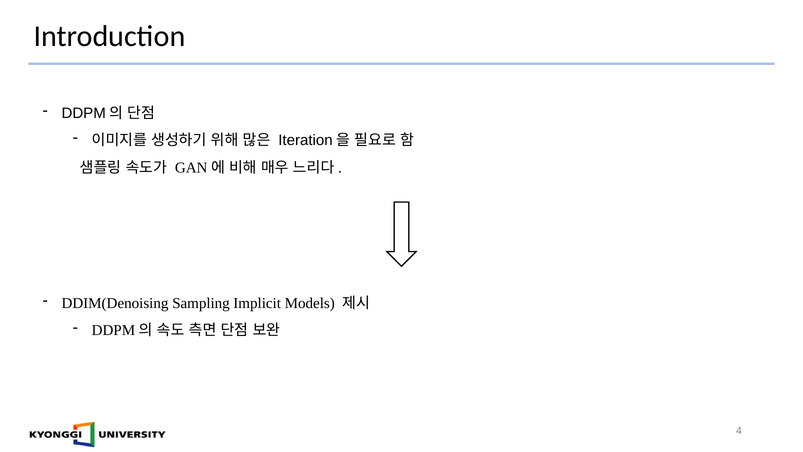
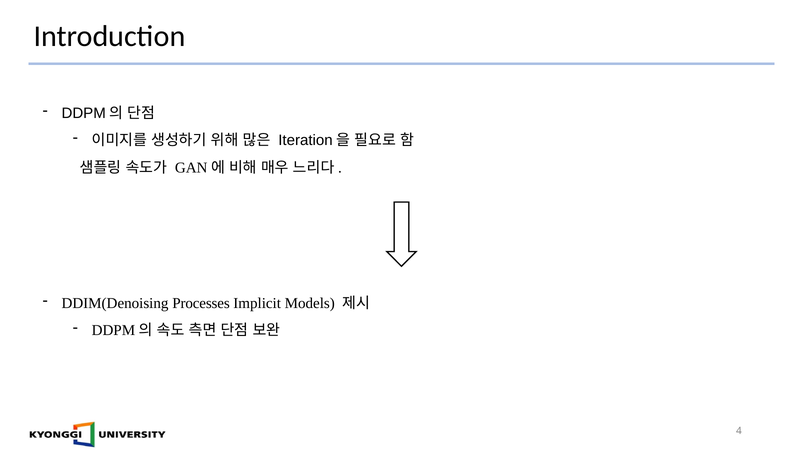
Sampling: Sampling -> Processes
